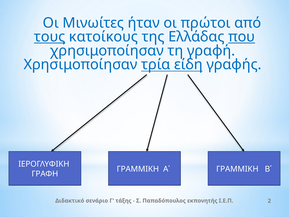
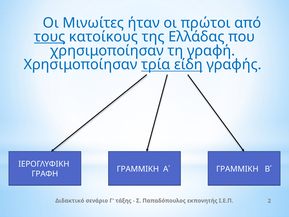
που underline: present -> none
